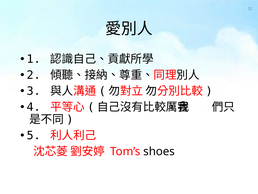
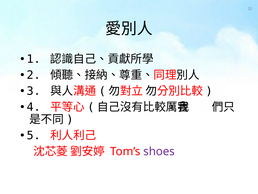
shoes colour: black -> purple
